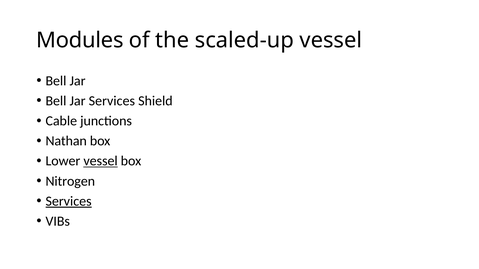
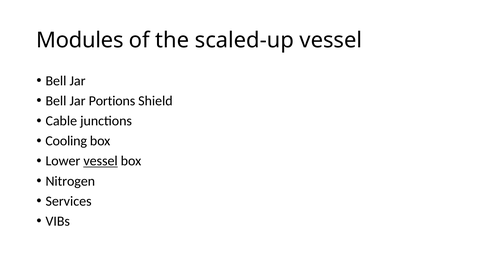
Jar Services: Services -> Portions
Nathan: Nathan -> Cooling
Services at (69, 201) underline: present -> none
